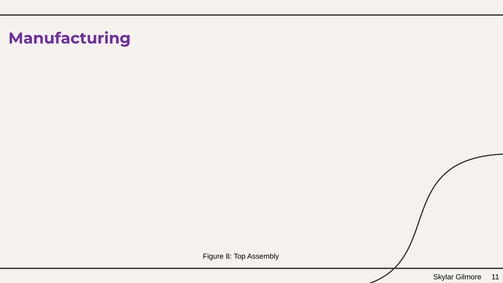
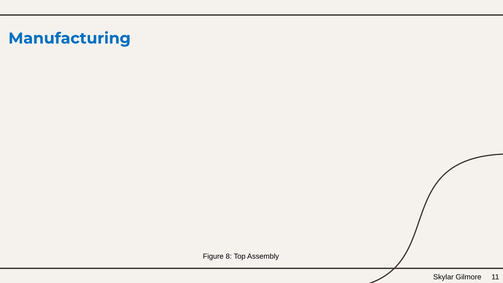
Manufacturing colour: purple -> blue
